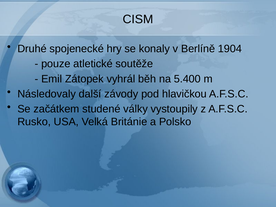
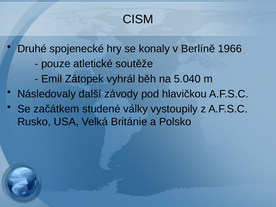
1904: 1904 -> 1966
5.400: 5.400 -> 5.040
